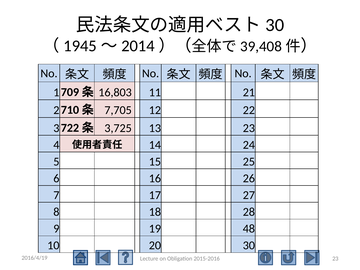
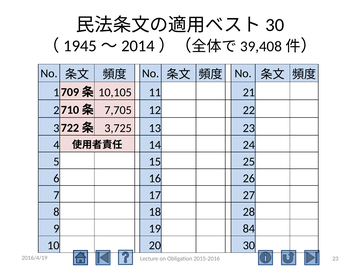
16,803: 16,803 -> 10,105
48: 48 -> 84
